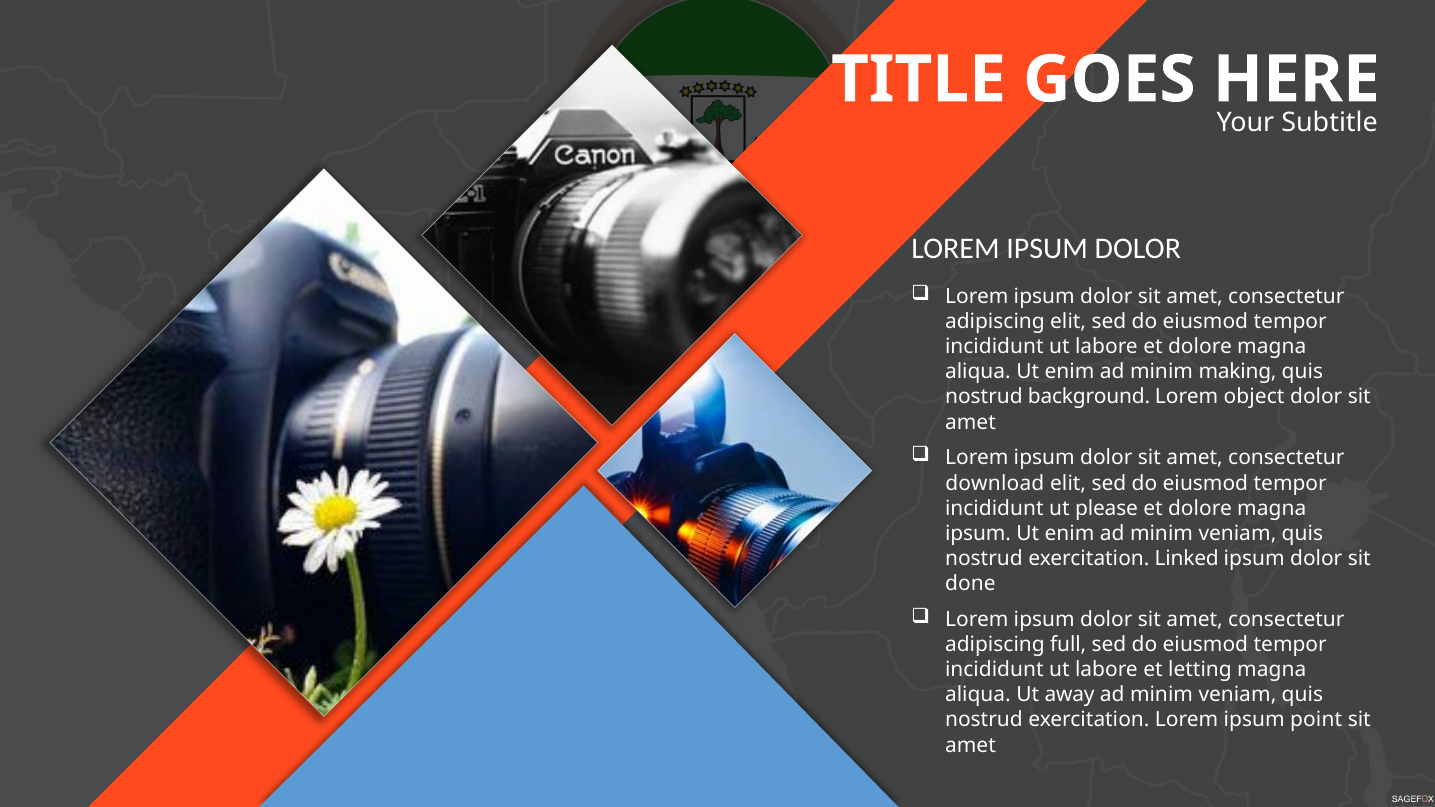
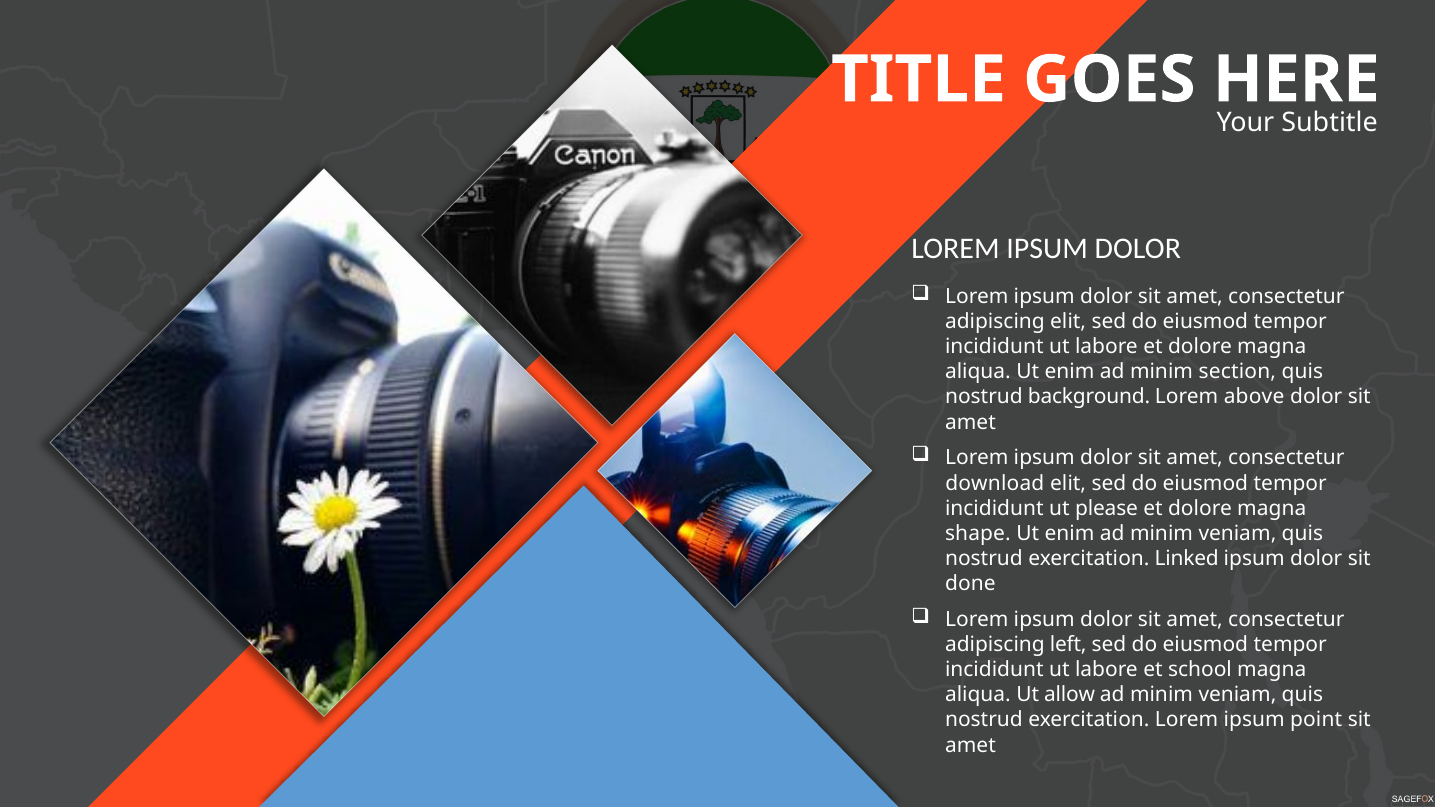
making: making -> section
object: object -> above
ipsum at (978, 534): ipsum -> shape
full: full -> left
letting: letting -> school
away: away -> allow
